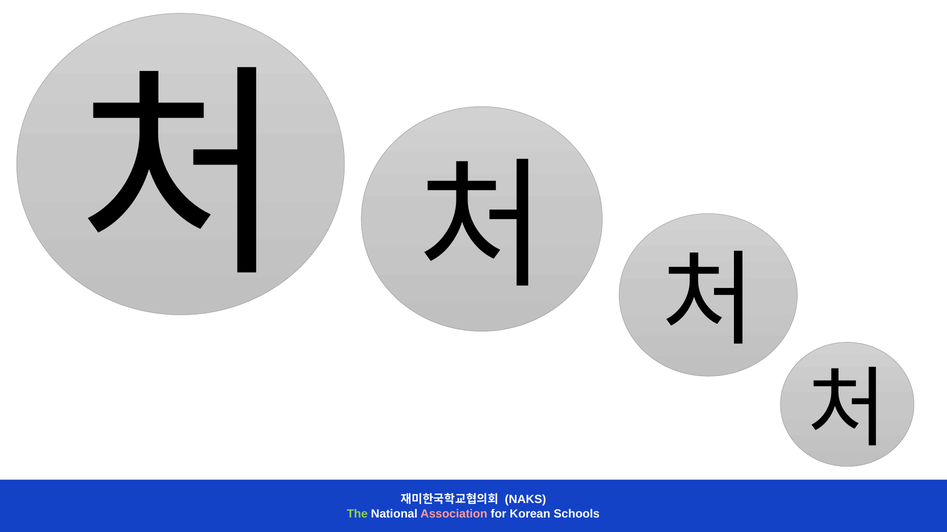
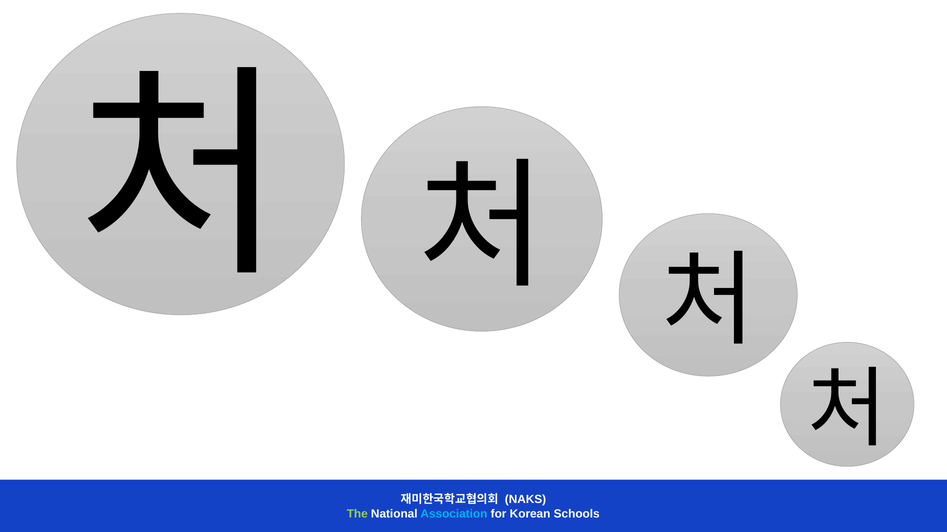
Association colour: pink -> light blue
